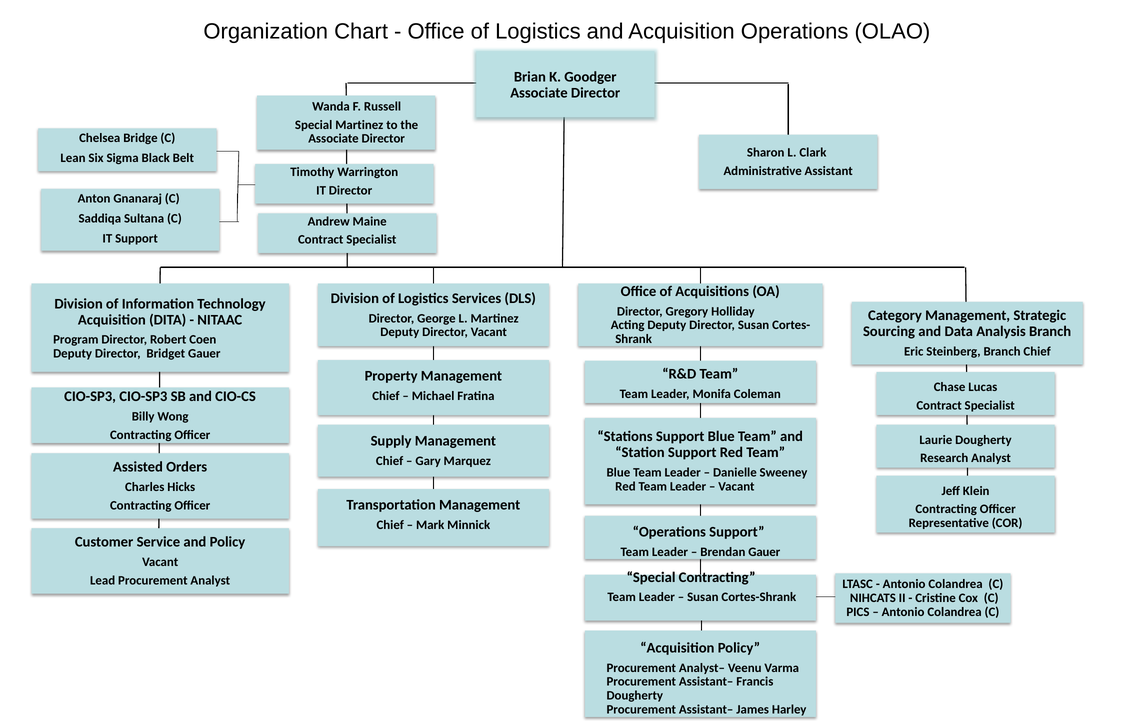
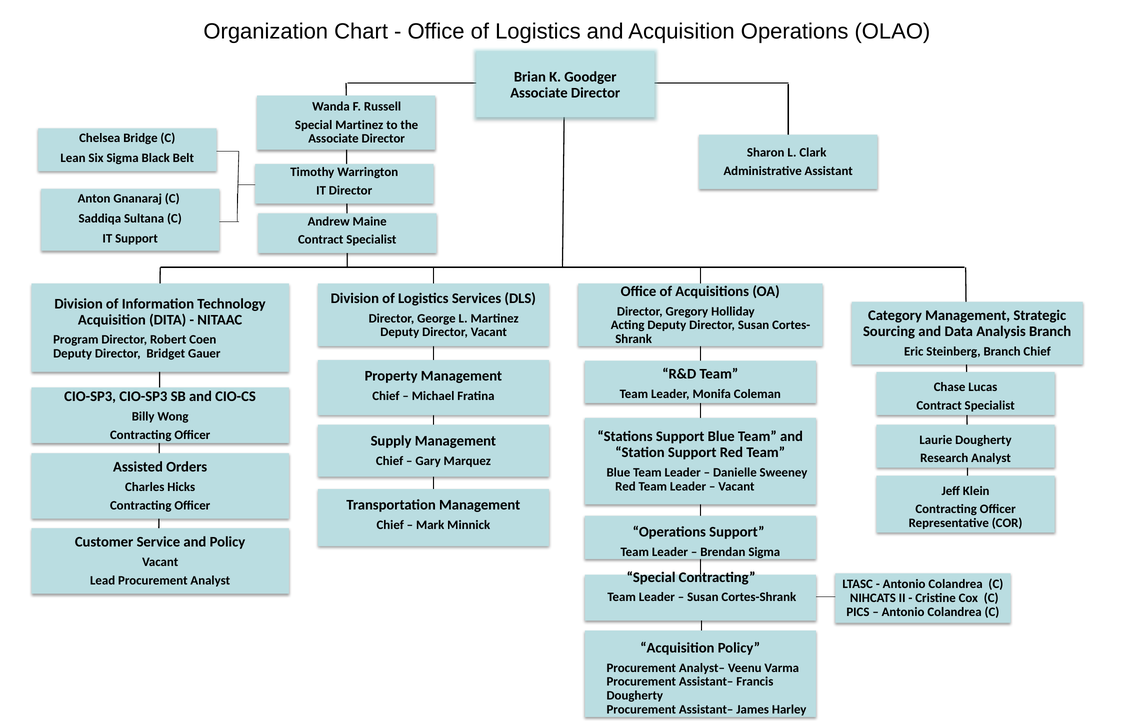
Brendan Gauer: Gauer -> Sigma
